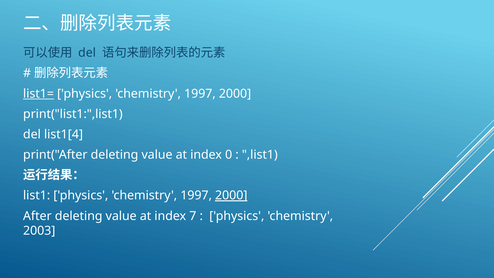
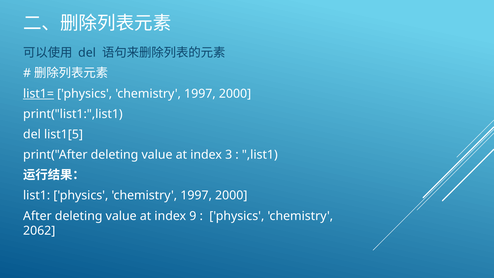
list1[4: list1[4 -> list1[5
0: 0 -> 3
2000 at (231, 195) underline: present -> none
7: 7 -> 9
2003: 2003 -> 2062
